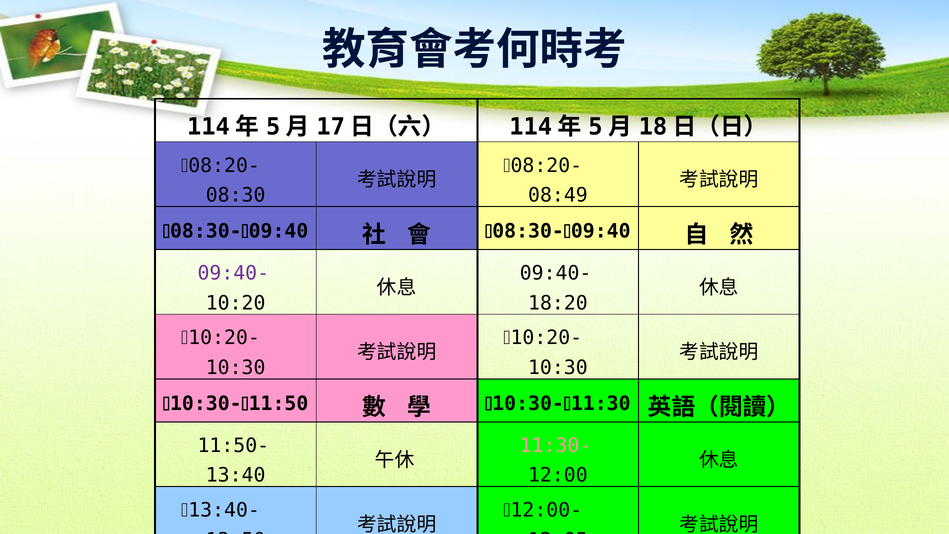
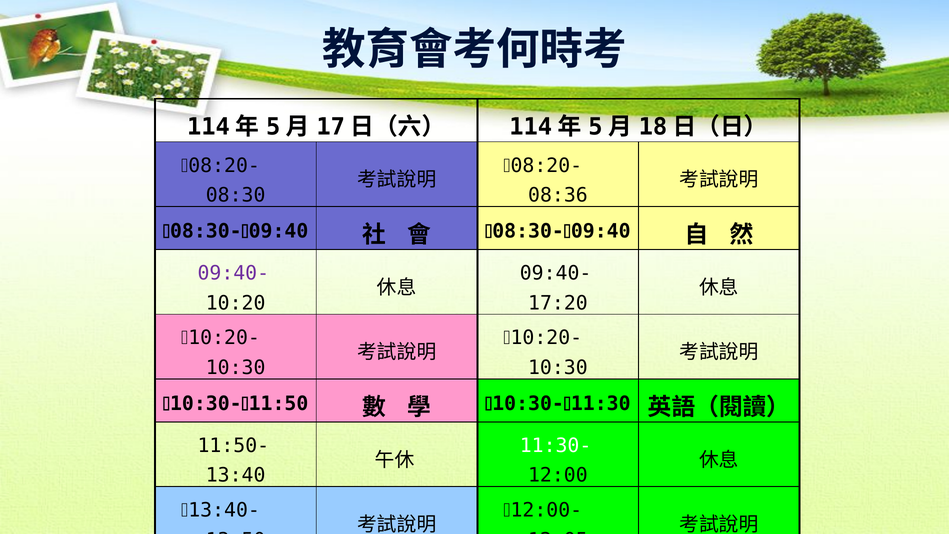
08:49: 08:49 -> 08:36
18:20: 18:20 -> 17:20
11:30- colour: pink -> white
